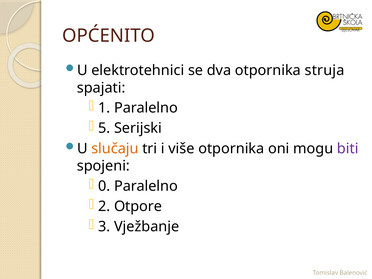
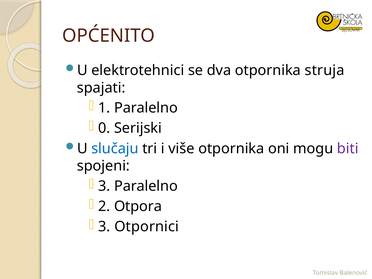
5: 5 -> 0
slučaju colour: orange -> blue
0 at (104, 186): 0 -> 3
Otpore: Otpore -> Otpora
Vježbanje: Vježbanje -> Otpornici
